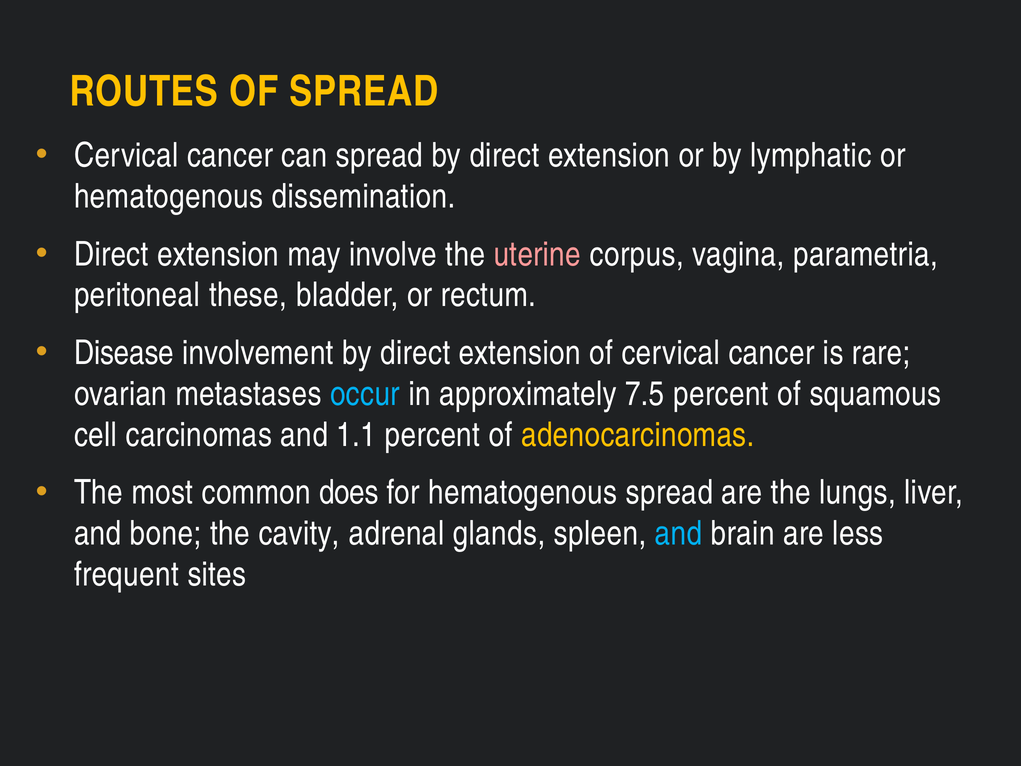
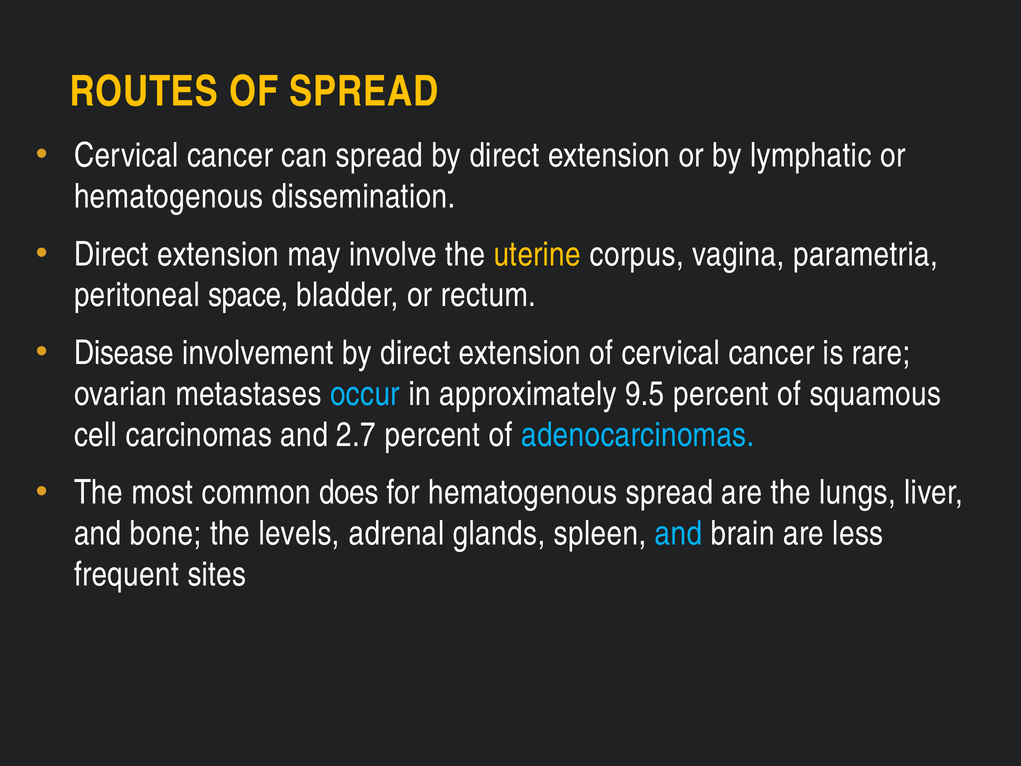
uterine colour: pink -> yellow
these: these -> space
7.5: 7.5 -> 9.5
1.1: 1.1 -> 2.7
adenocarcinomas colour: yellow -> light blue
cavity: cavity -> levels
